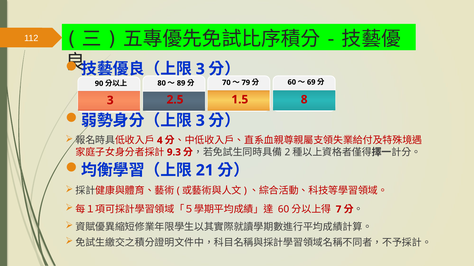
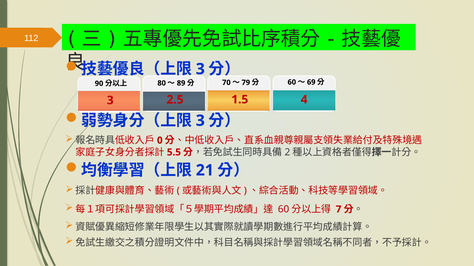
8: 8 -> 4
4: 4 -> 0
9.3: 9.3 -> 5.5
